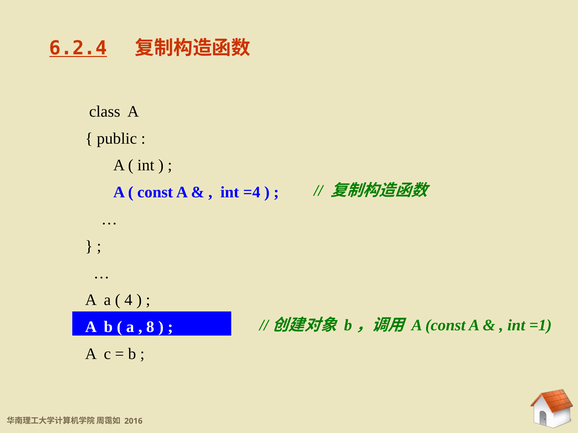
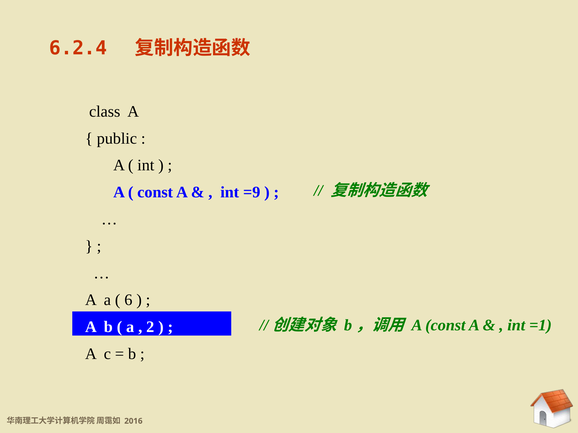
6.2.4 at (78, 48) underline: present -> none
=4: =4 -> =9
4: 4 -> 6
8: 8 -> 2
